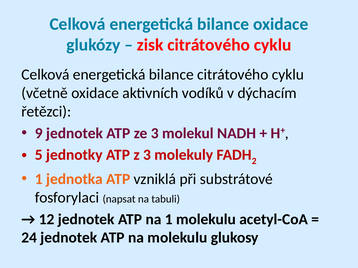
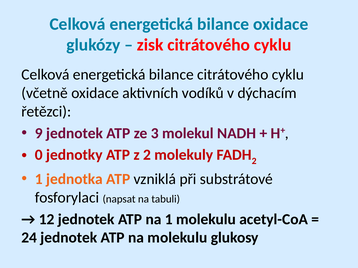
5: 5 -> 0
z 3: 3 -> 2
